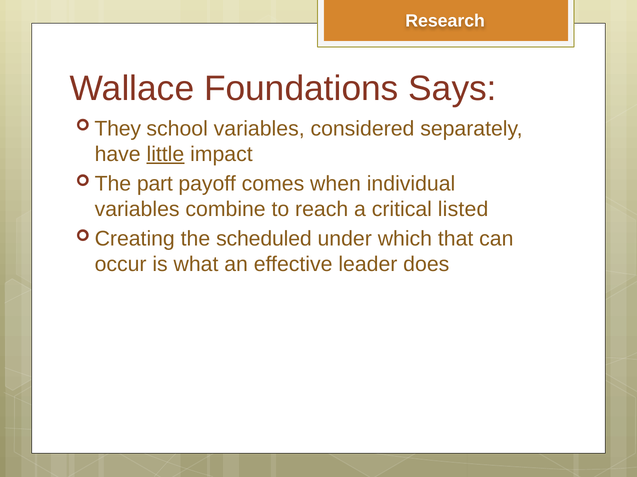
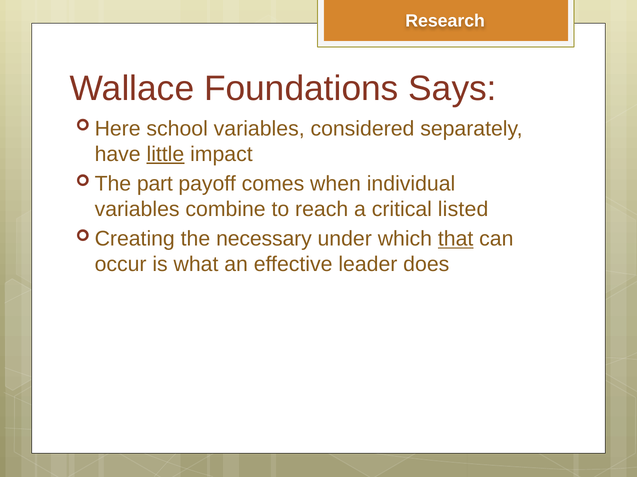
They: They -> Here
scheduled: scheduled -> necessary
that underline: none -> present
